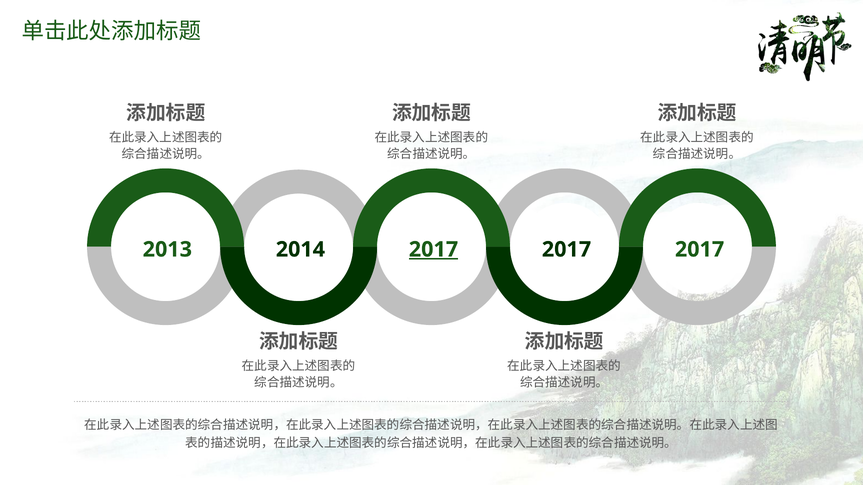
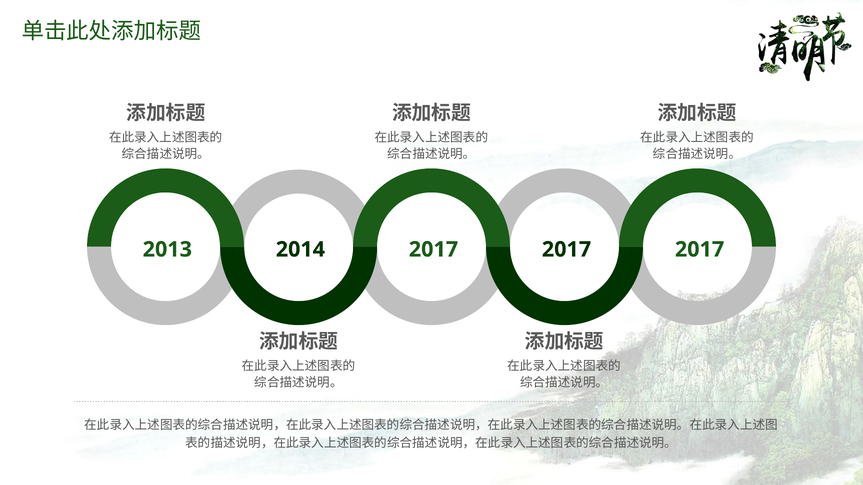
2017 at (433, 250) underline: present -> none
